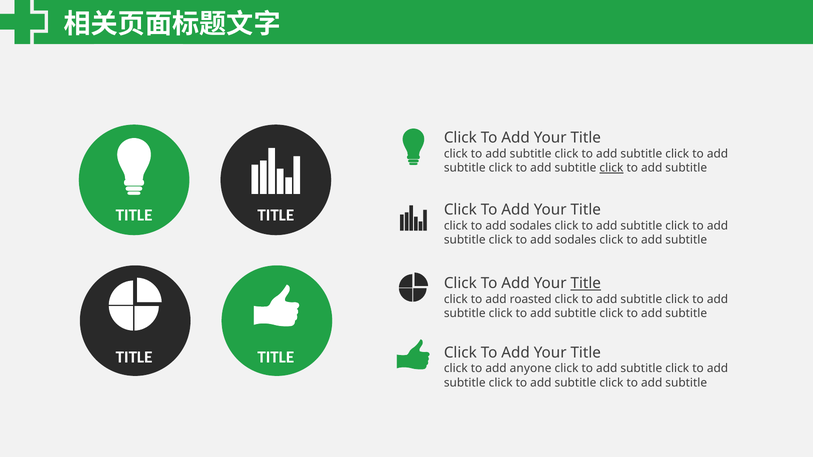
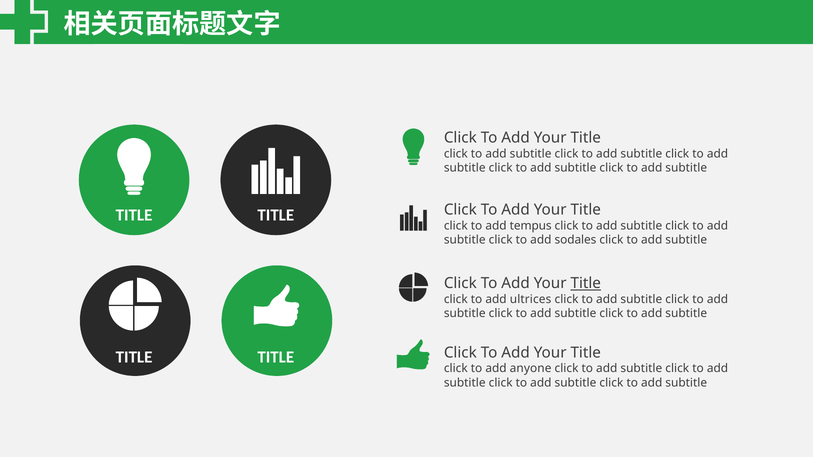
click at (611, 168) underline: present -> none
sodales at (531, 226): sodales -> tempus
roasted: roasted -> ultrices
